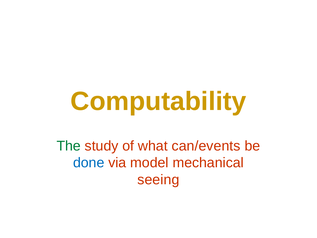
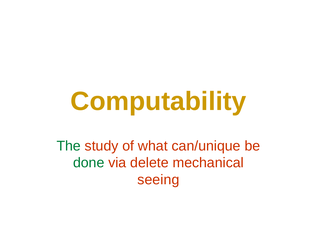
can/events: can/events -> can/unique
done colour: blue -> green
model: model -> delete
